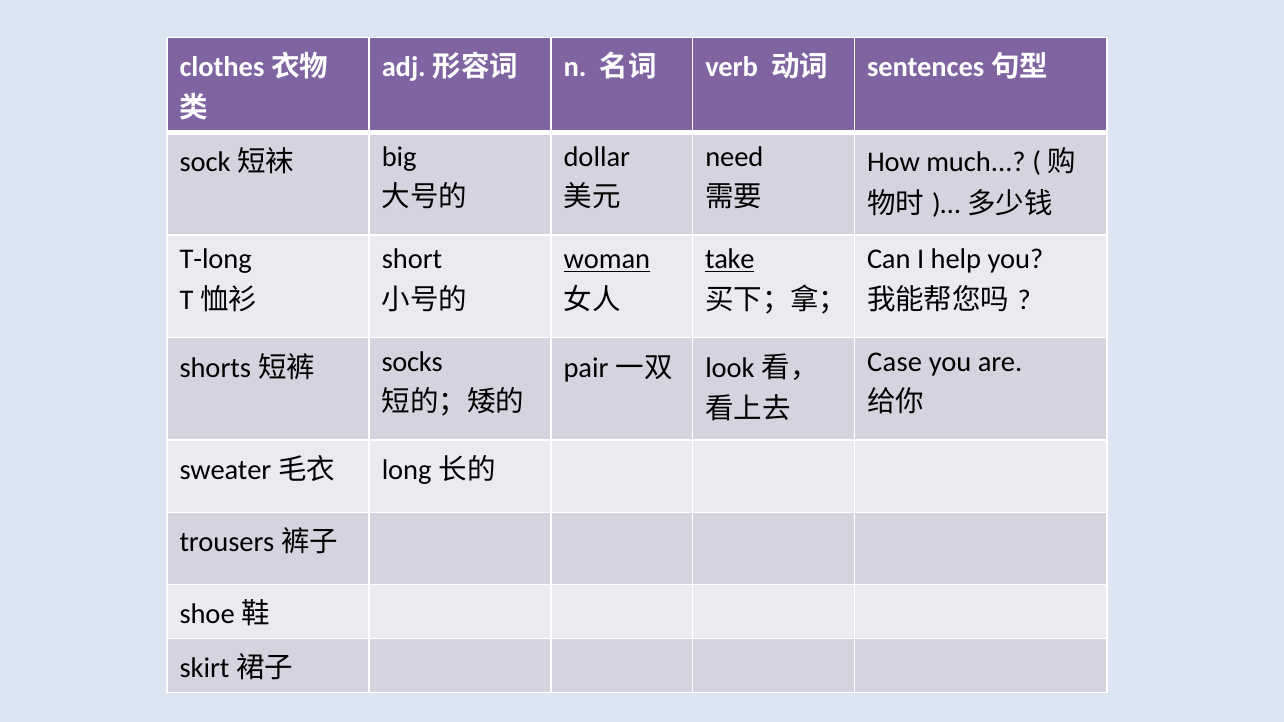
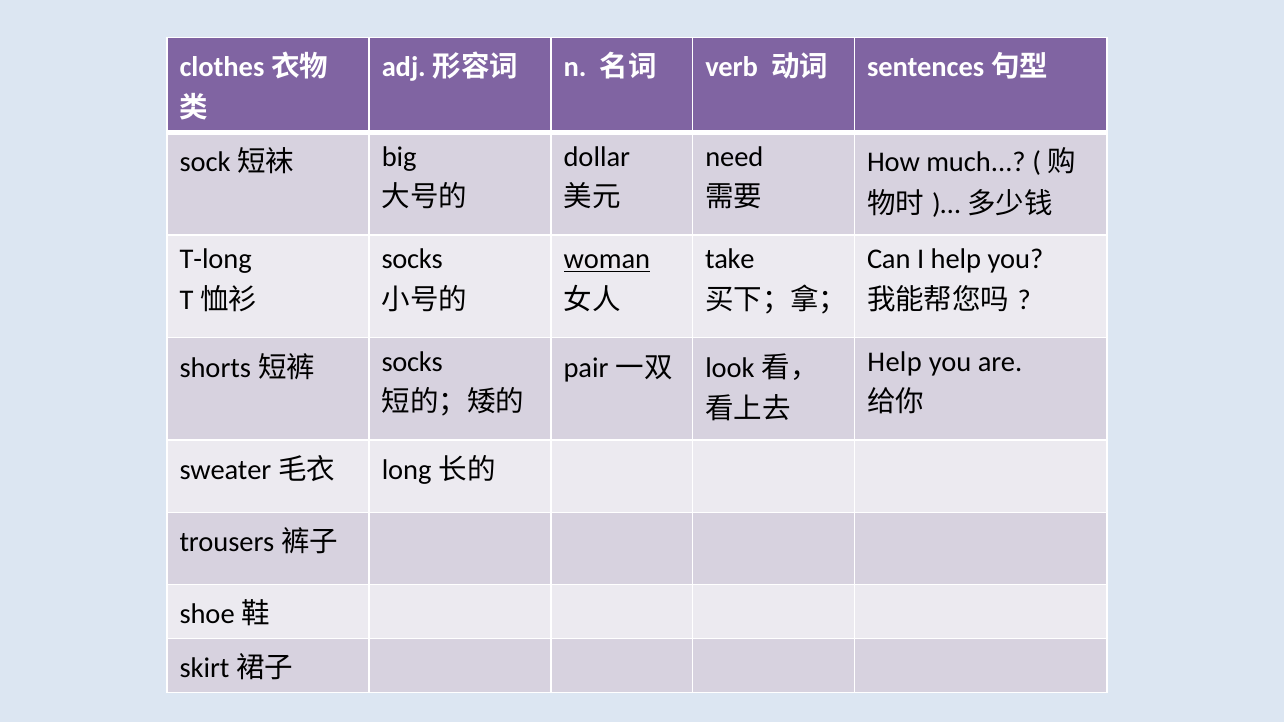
short at (412, 259): short -> socks
take underline: present -> none
Case at (895, 362): Case -> Help
